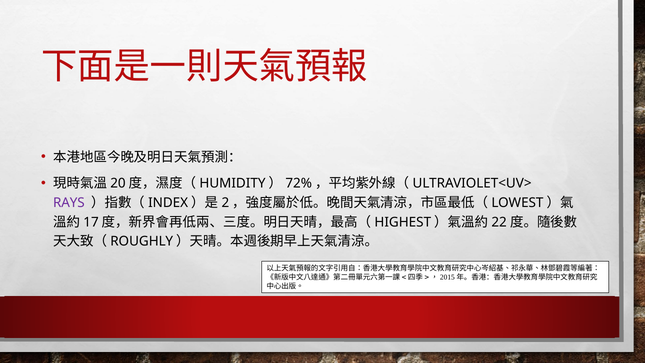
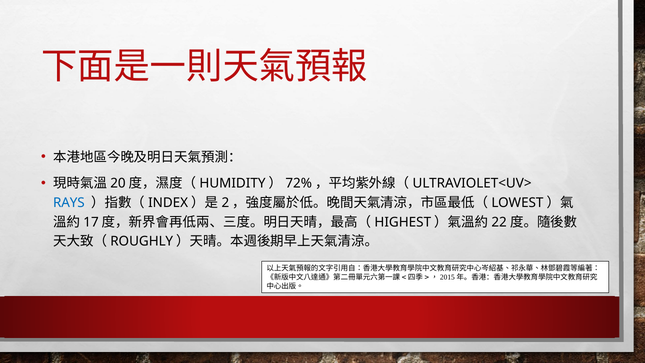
RAYS colour: purple -> blue
